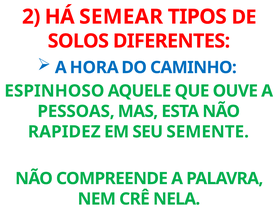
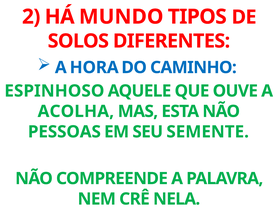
SEMEAR: SEMEAR -> MUNDO
PESSOAS: PESSOAS -> ACOLHA
RAPIDEZ: RAPIDEZ -> PESSOAS
